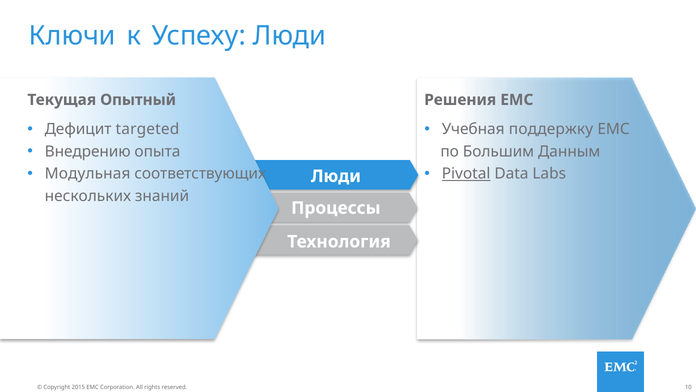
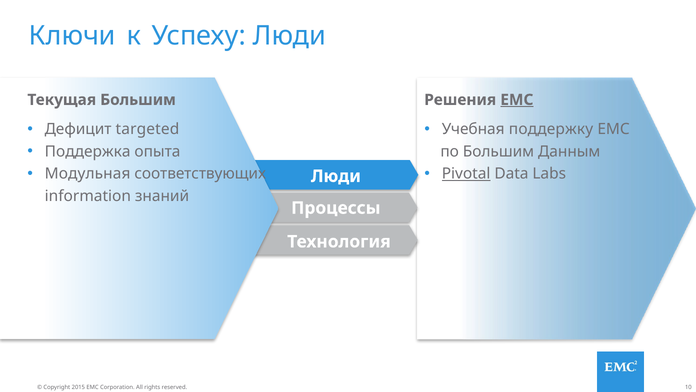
Текущая Опытный: Опытный -> Большим
EMC at (517, 100) underline: none -> present
Внедрению: Внедрению -> Поддержка
нескольких: нескольких -> information
